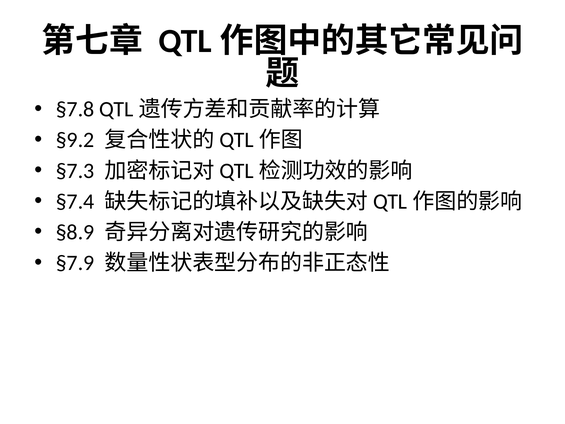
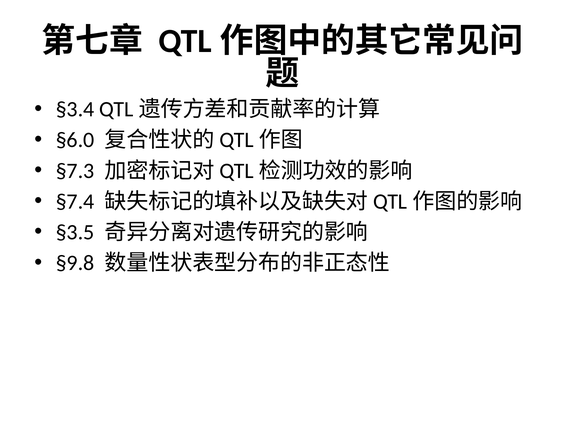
§7.8: §7.8 -> §3.4
§9.2: §9.2 -> §6.0
§8.9: §8.9 -> §3.5
§7.9: §7.9 -> §9.8
